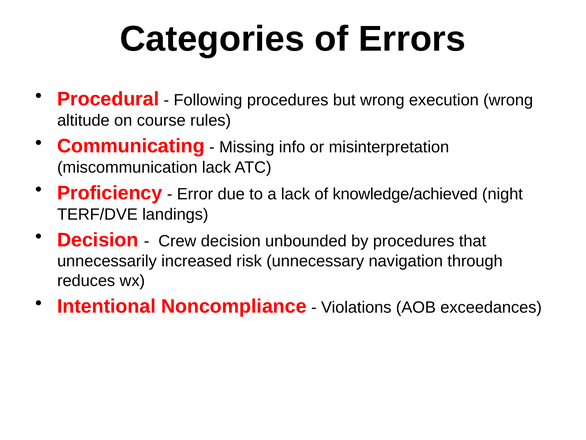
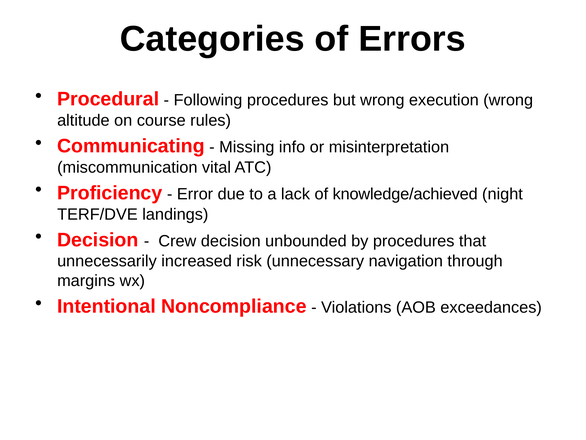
miscommunication lack: lack -> vital
reduces: reduces -> margins
